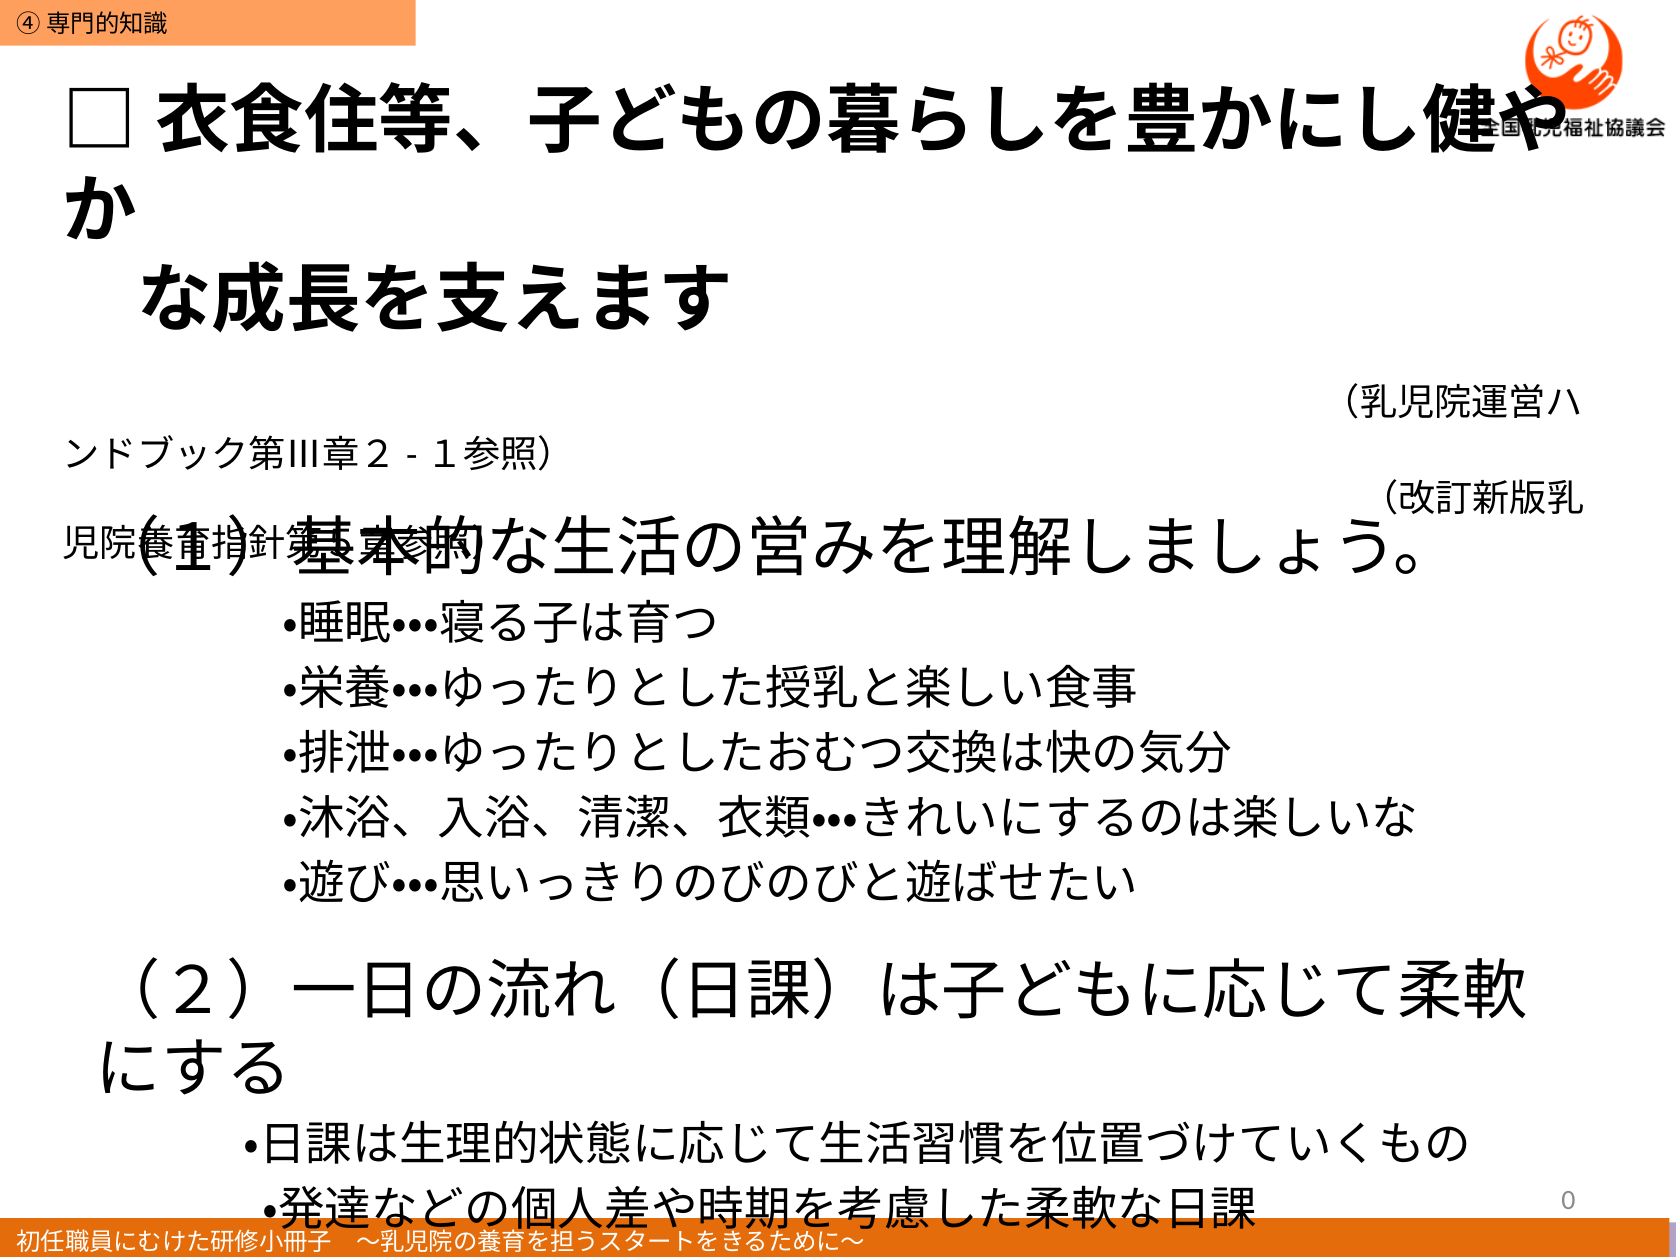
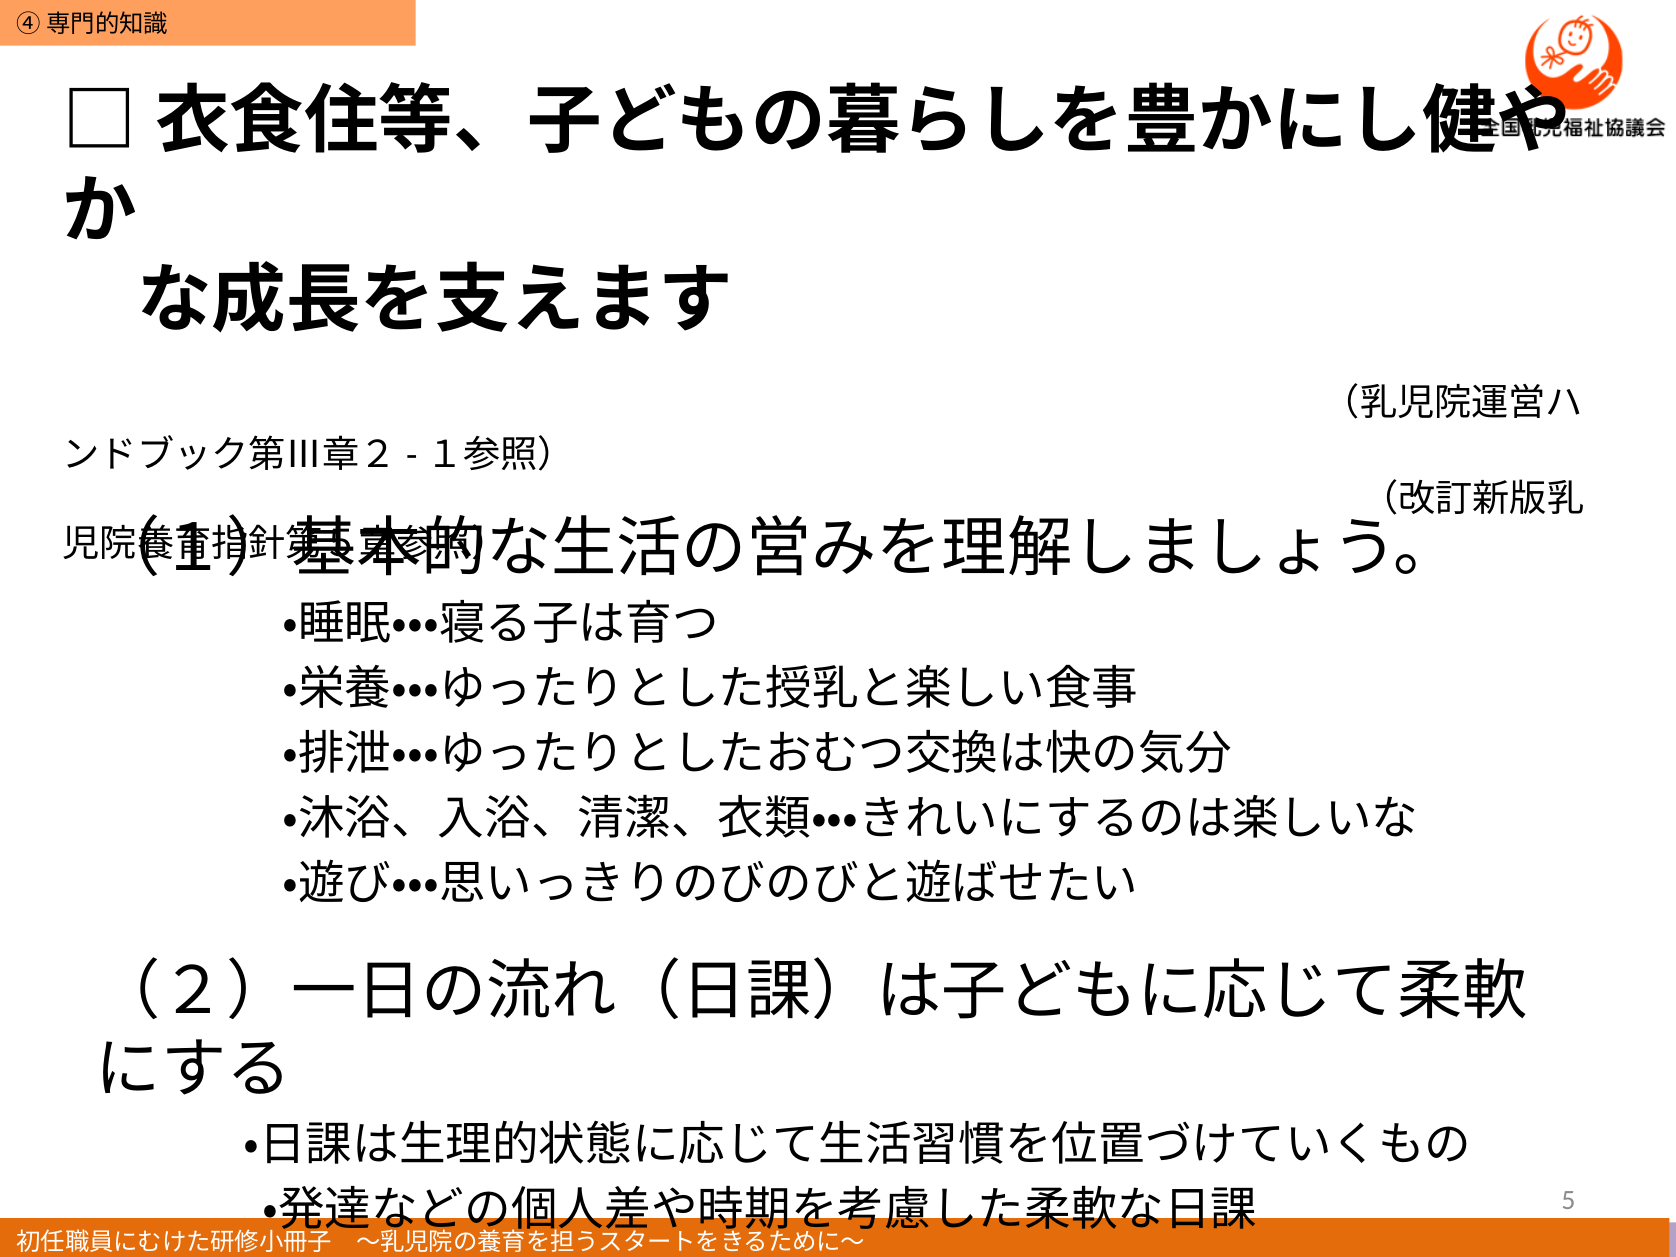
0: 0 -> 5
